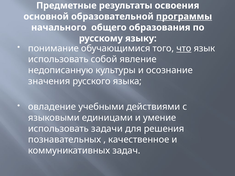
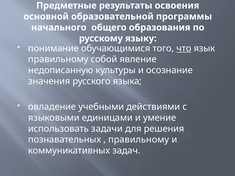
программы underline: present -> none
использовать at (58, 59): использовать -> правильному
качественное at (139, 140): качественное -> правильному
